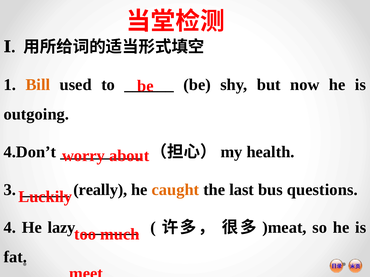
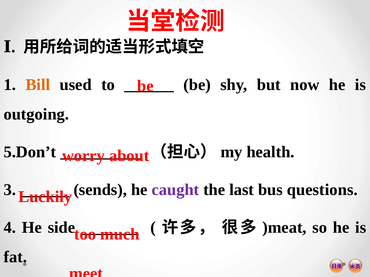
4.Don’t: 4.Don’t -> 5.Don’t
really: really -> sends
caught colour: orange -> purple
lazy: lazy -> side
